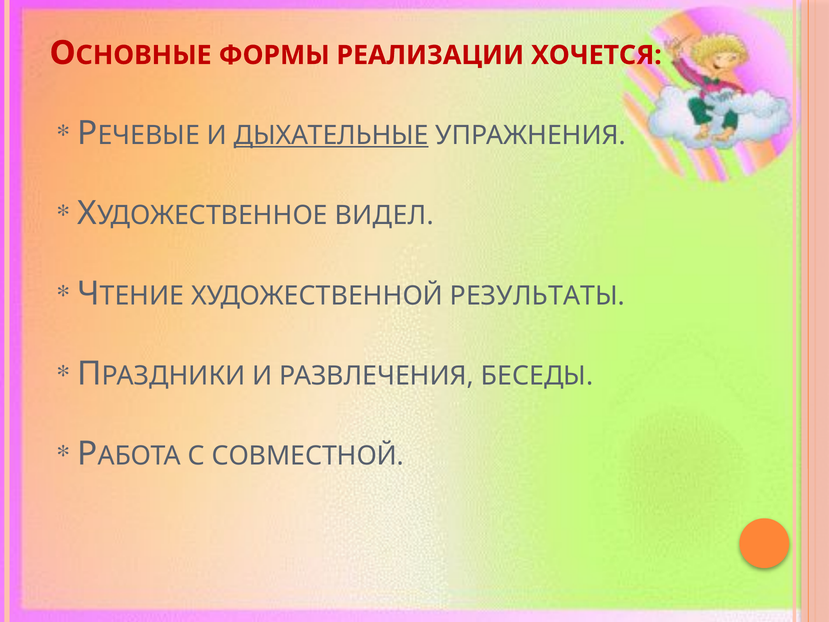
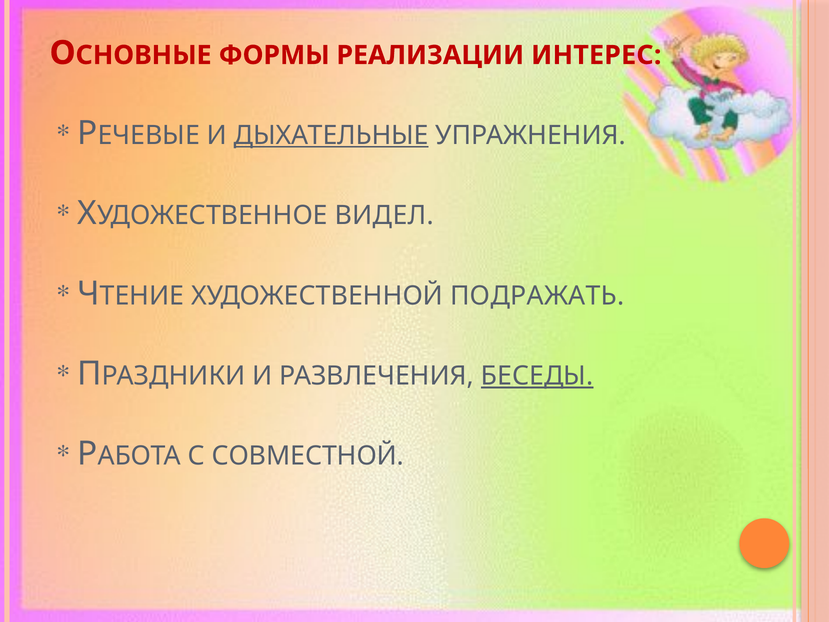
ХОЧЕТСЯ: ХОЧЕТСЯ -> ИНТЕРЕС
РЕЗУЛЬТАТЫ: РЕЗУЛЬТАТЫ -> ПОДРАЖАТЬ
БЕСЕДЫ underline: none -> present
